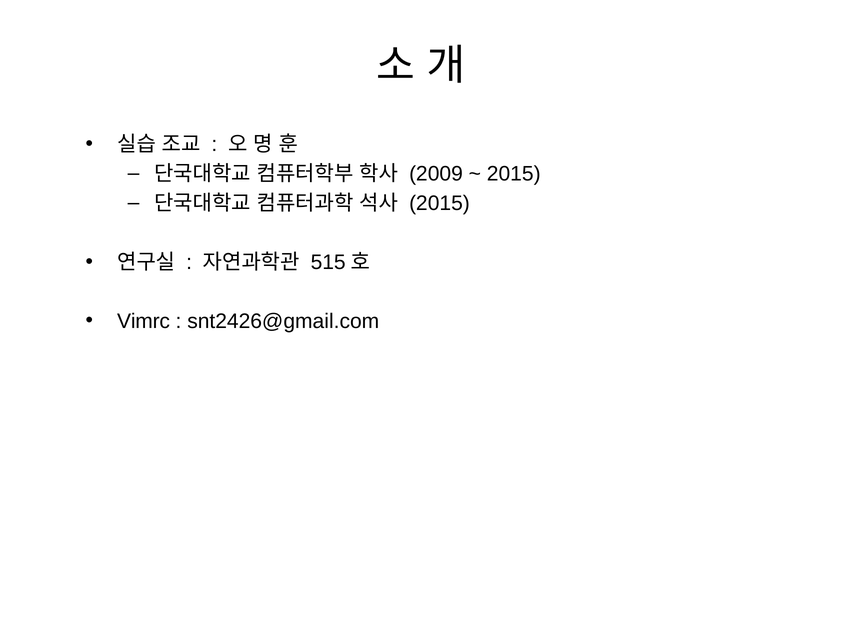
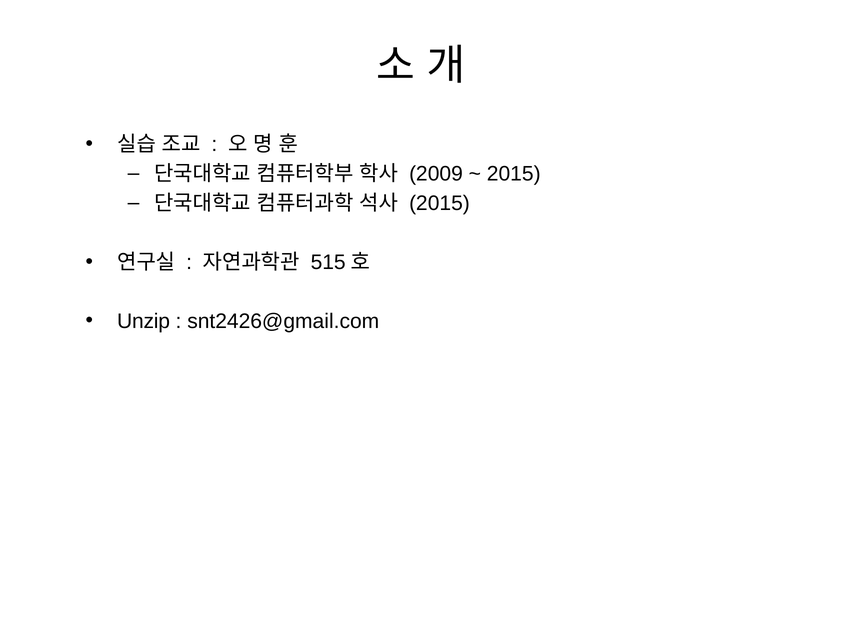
Vimrc: Vimrc -> Unzip
